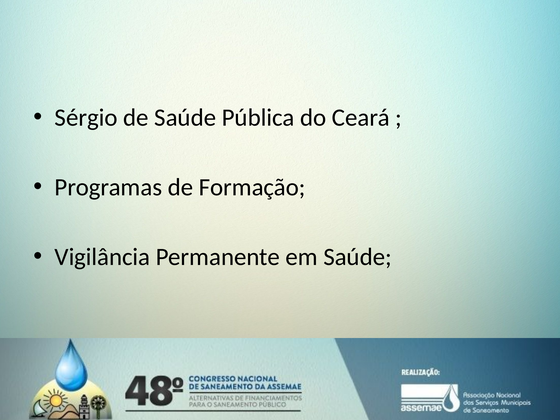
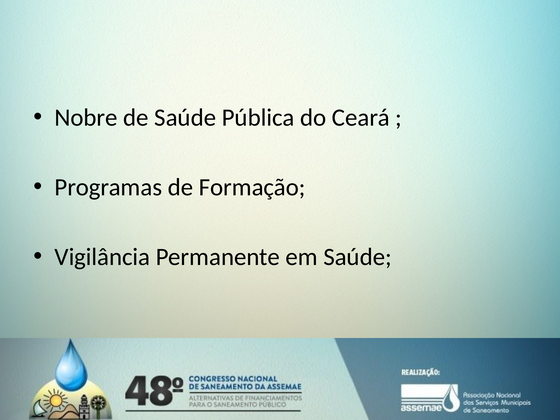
Sérgio: Sérgio -> Nobre
